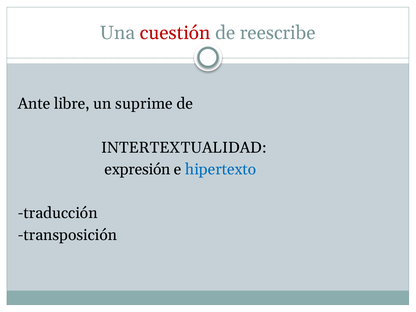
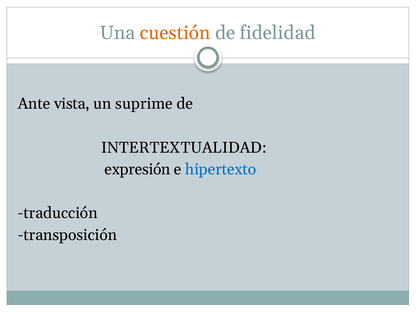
cuestión colour: red -> orange
reescribe: reescribe -> fidelidad
libre: libre -> vista
